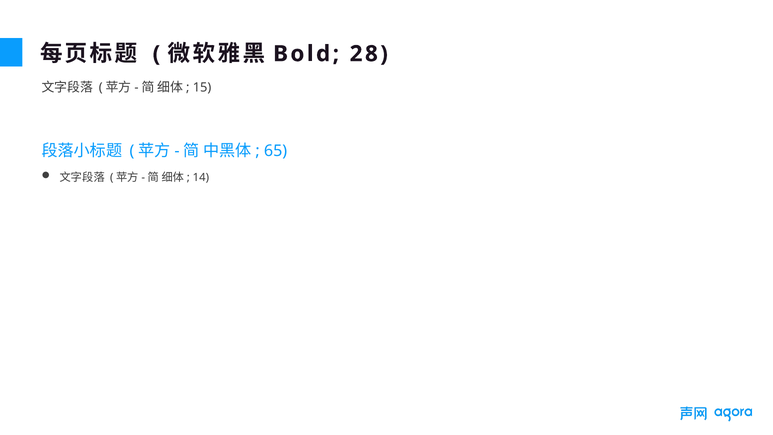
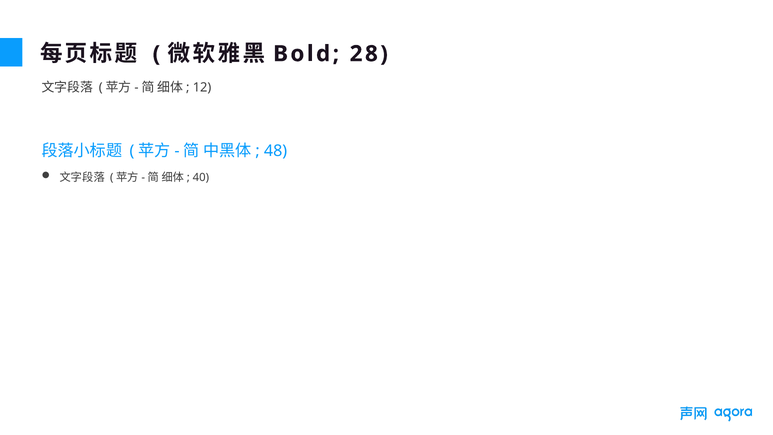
15: 15 -> 12
65: 65 -> 48
14: 14 -> 40
